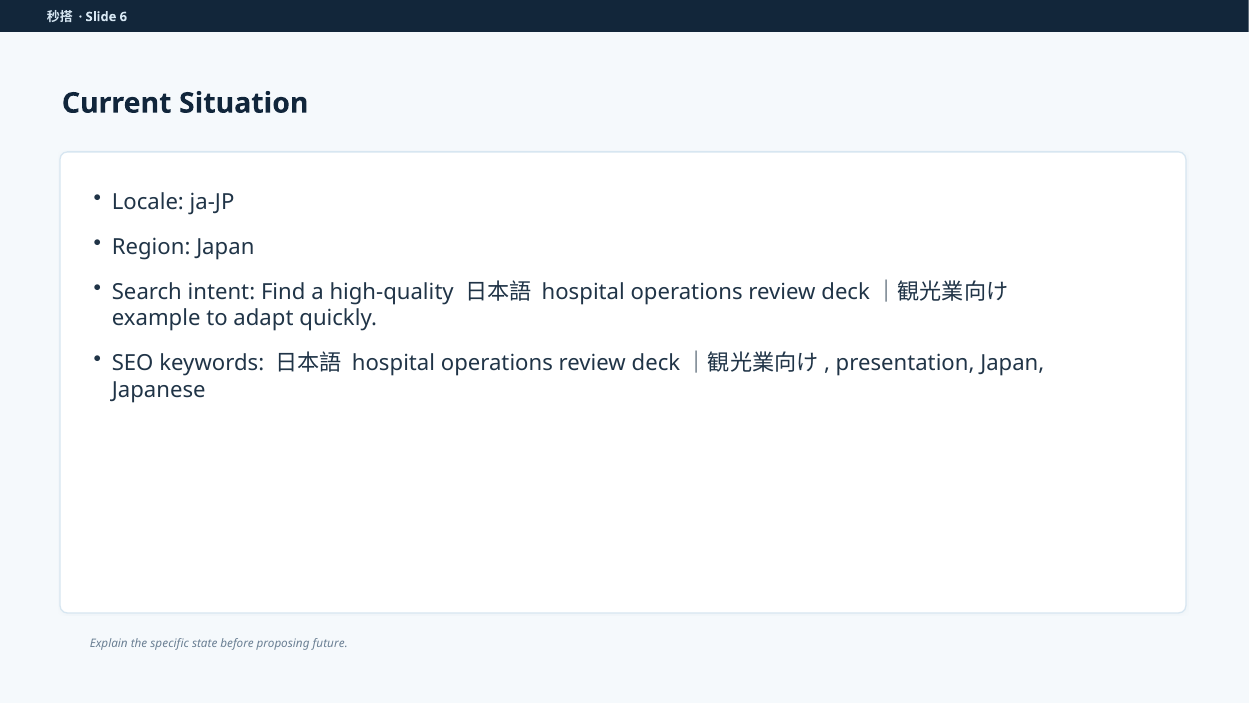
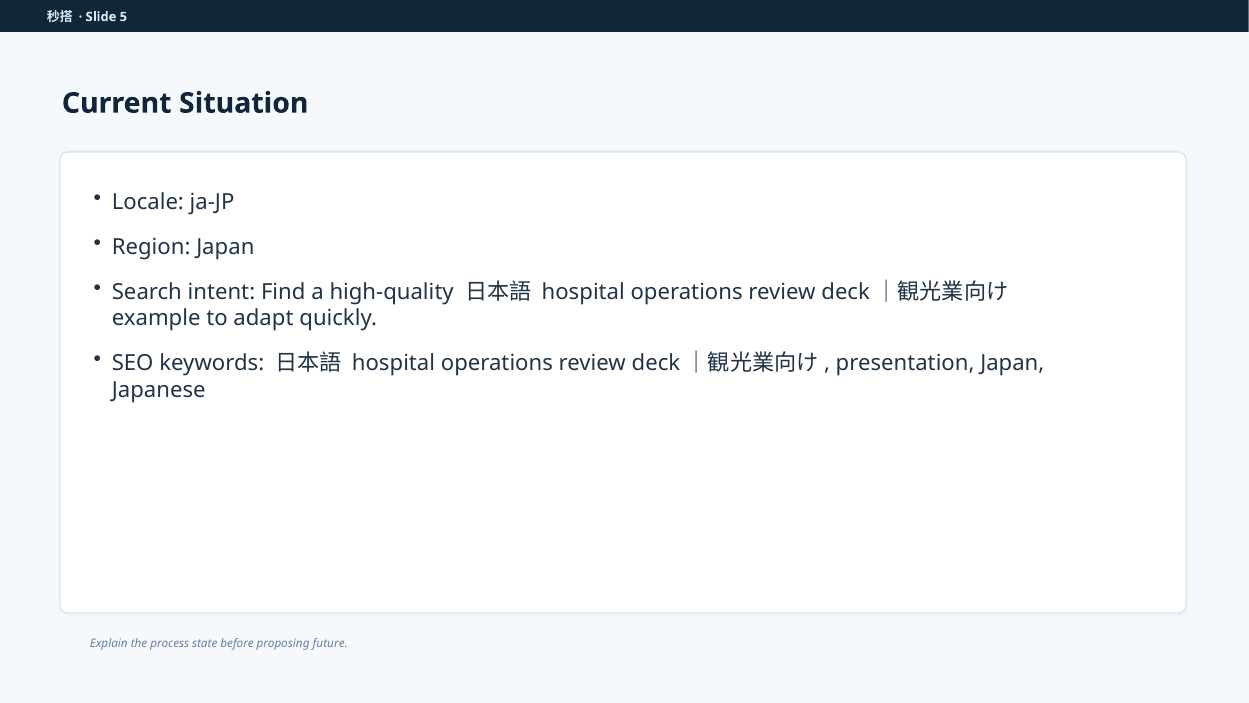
6: 6 -> 5
specific: specific -> process
